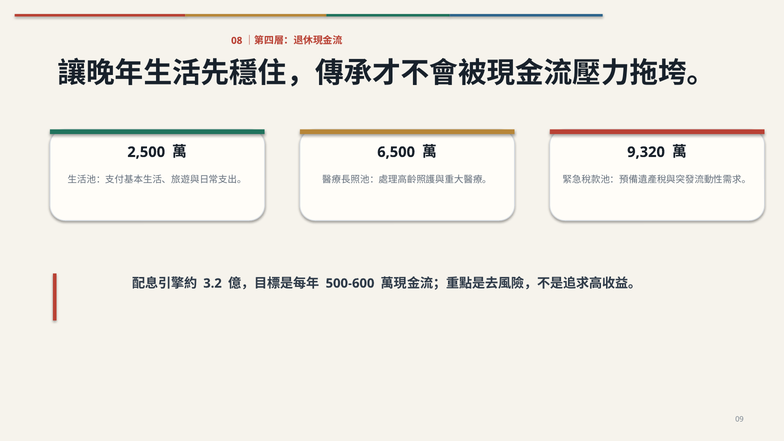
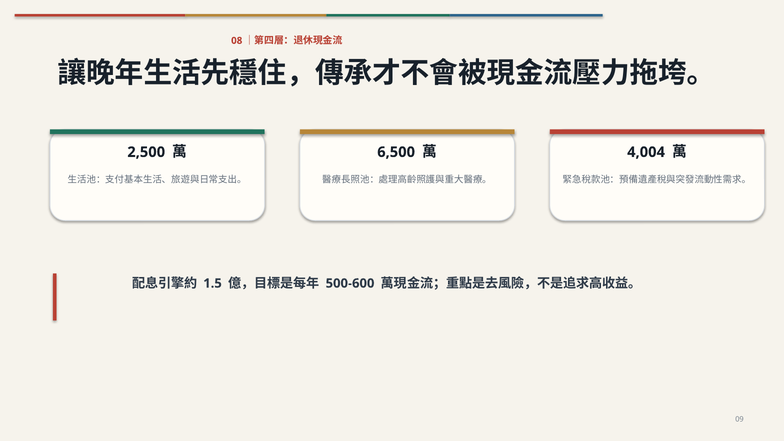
9,320: 9,320 -> 4,004
3.2: 3.2 -> 1.5
